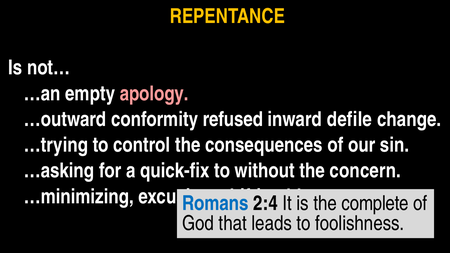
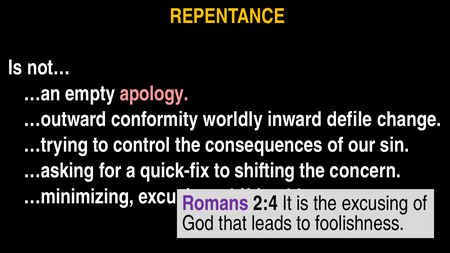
refused: refused -> worldly
to without: without -> shifting
Romans colour: blue -> purple
complete at (375, 203): complete -> excusing
